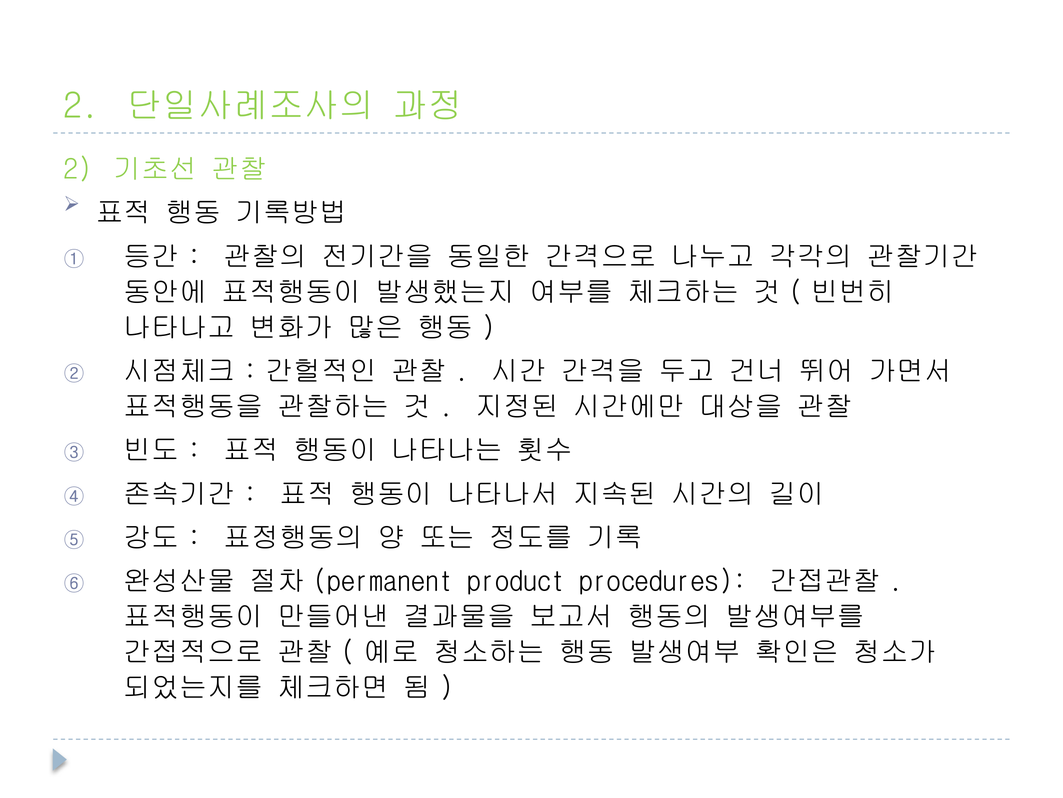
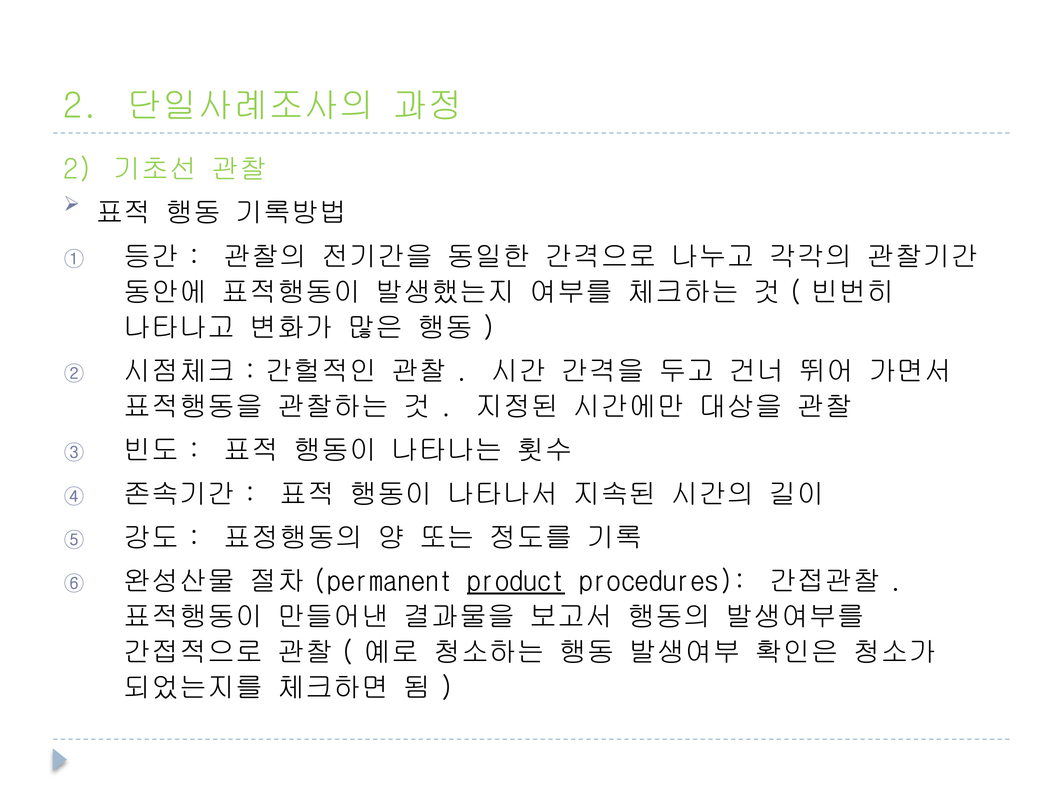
product underline: none -> present
